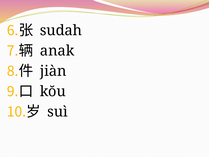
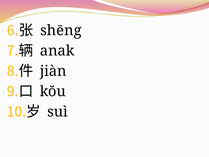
sudah: sudah -> shēng
